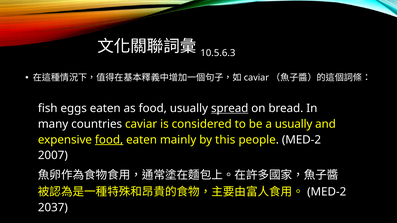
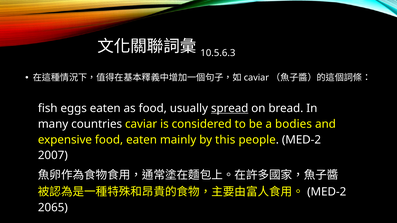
a usually: usually -> bodies
food at (109, 140) underline: present -> none
2037: 2037 -> 2065
